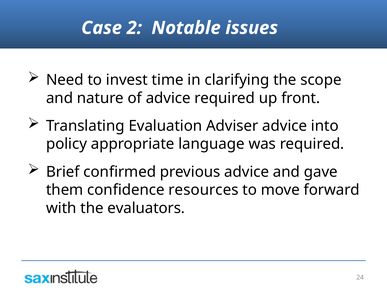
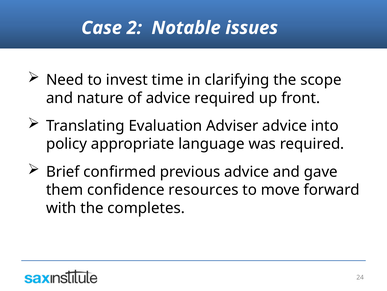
evaluators: evaluators -> completes
